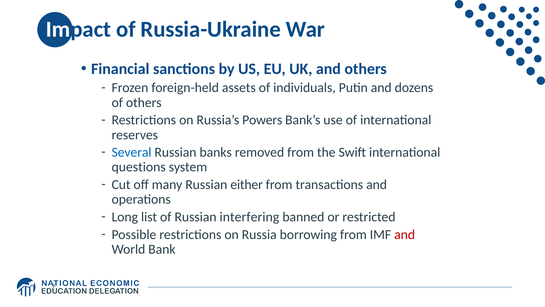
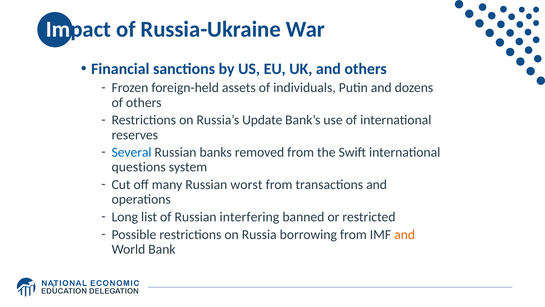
Powers: Powers -> Update
either: either -> worst
and at (405, 234) colour: red -> orange
